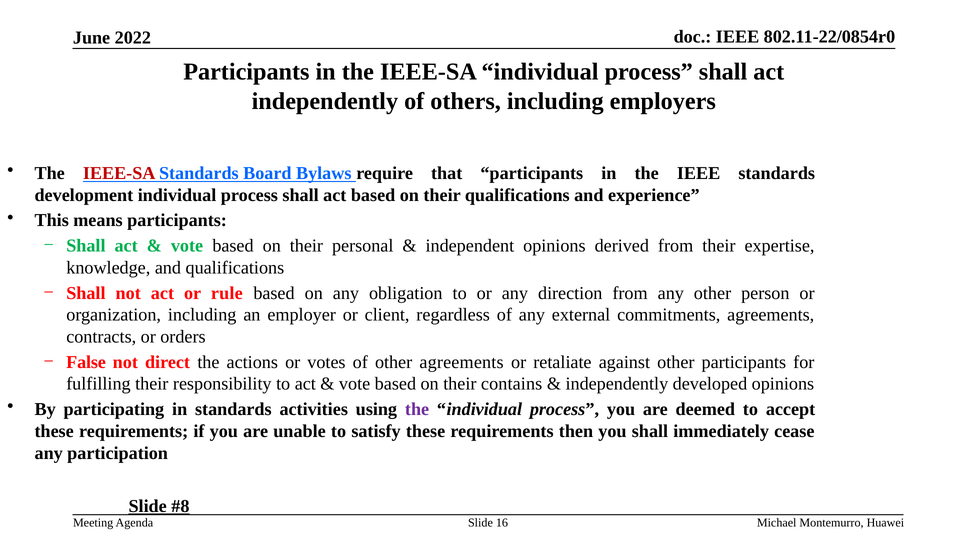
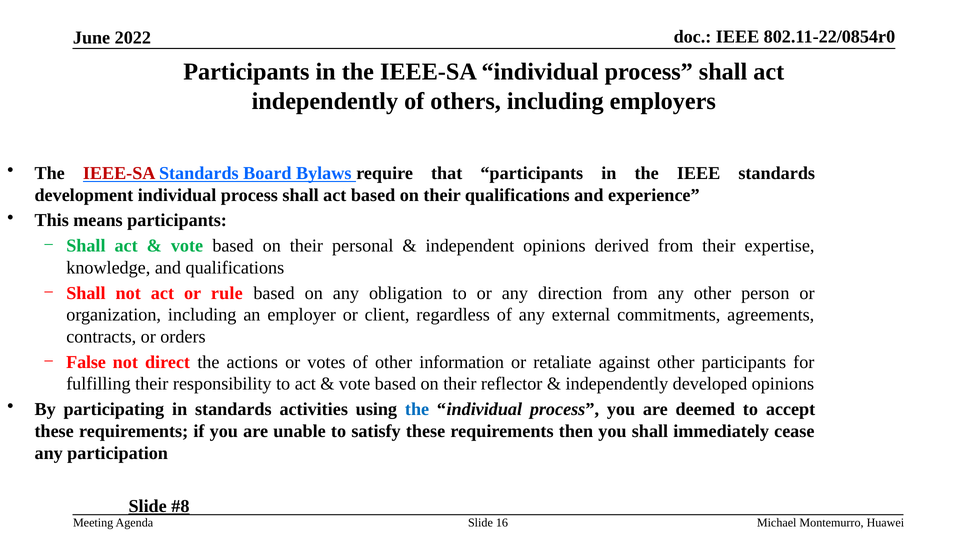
other agreements: agreements -> information
contains: contains -> reflector
the at (417, 409) colour: purple -> blue
